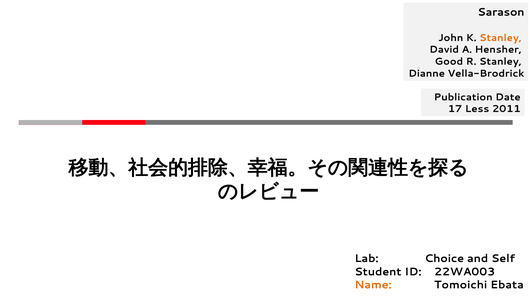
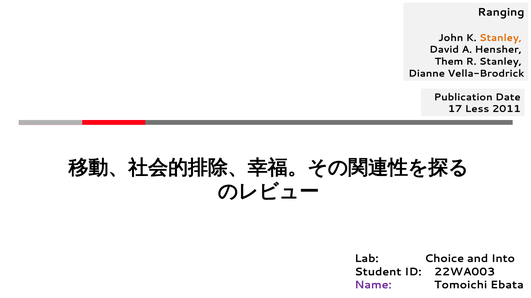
Sarason: Sarason -> Ranging
Good: Good -> Them
Self: Self -> Into
Name colour: orange -> purple
